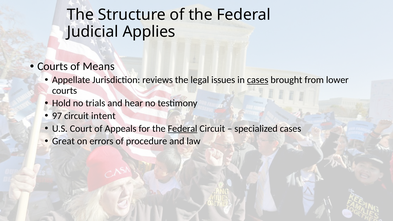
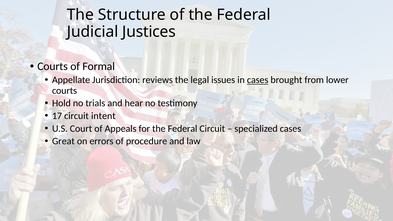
Applies: Applies -> Justices
Means: Means -> Formal
97: 97 -> 17
Federal at (183, 129) underline: present -> none
